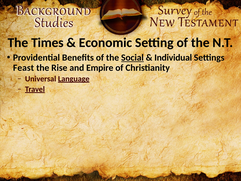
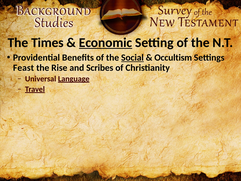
Economic underline: none -> present
Individual: Individual -> Occultism
Empire: Empire -> Scribes
